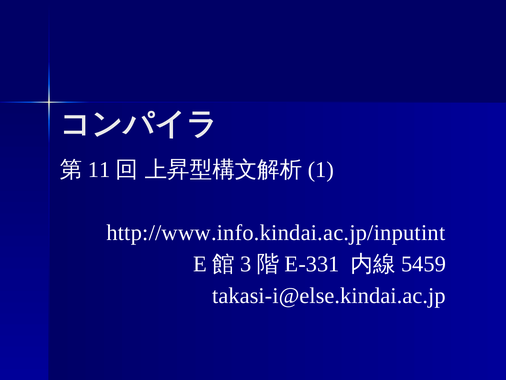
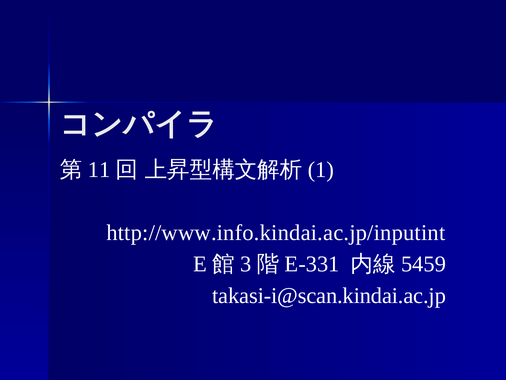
takasi-i@else.kindai.ac.jp: takasi-i@else.kindai.ac.jp -> takasi-i@scan.kindai.ac.jp
